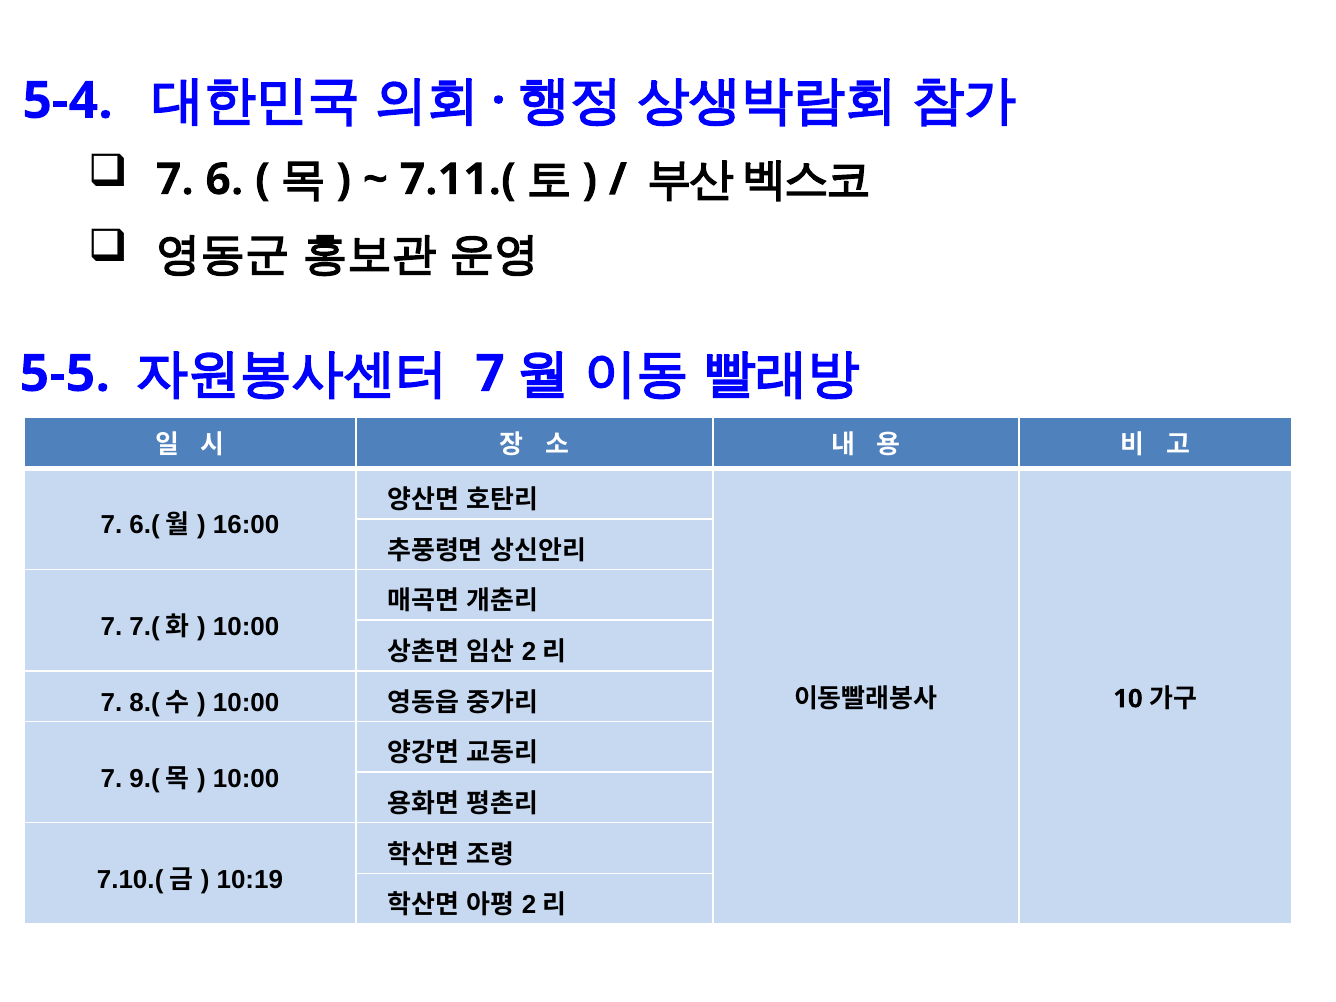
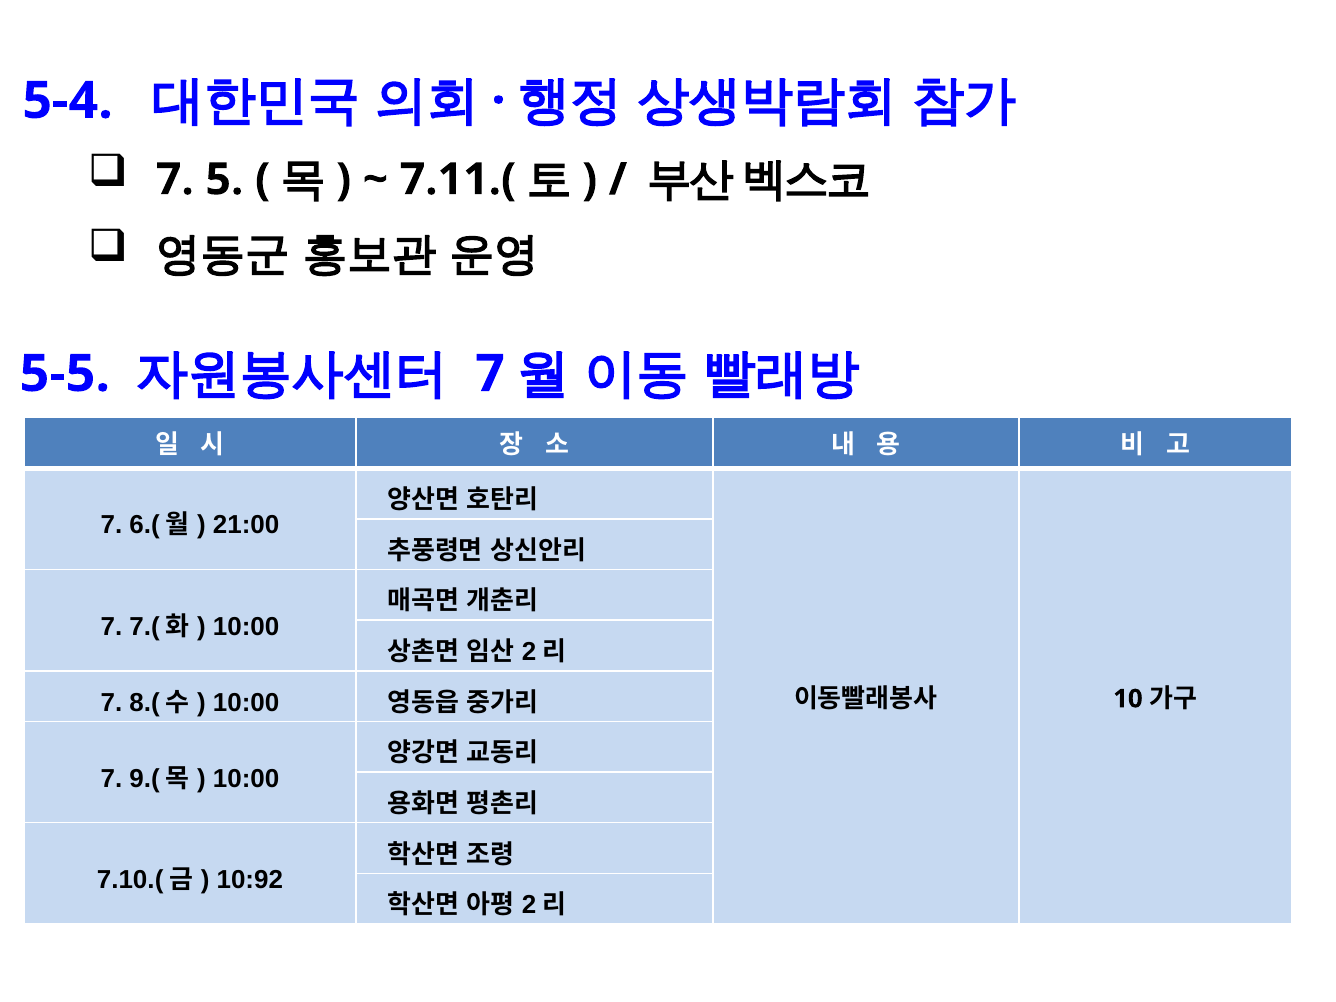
6: 6 -> 5
16:00: 16:00 -> 21:00
10:19: 10:19 -> 10:92
